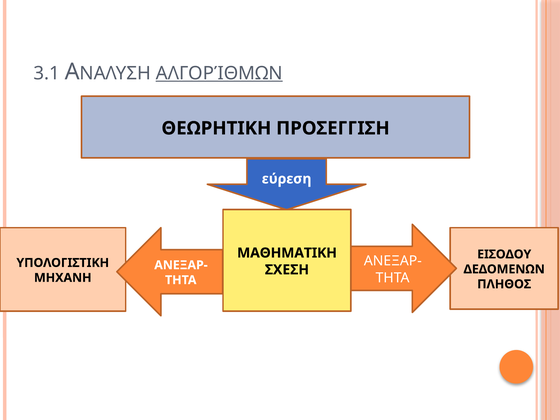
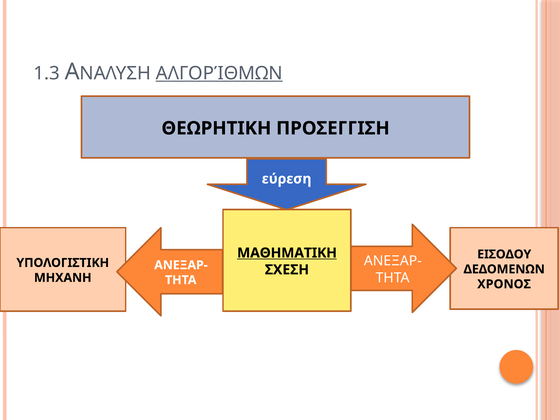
3.1: 3.1 -> 1.3
ΜΑΘΗΜΑΤΙΚΗ underline: none -> present
ΠΛΗΘΟΣ: ΠΛΗΘΟΣ -> ΧΡΟΝΟΣ
